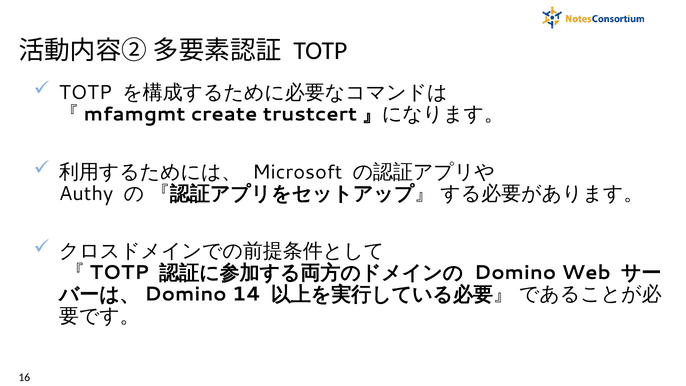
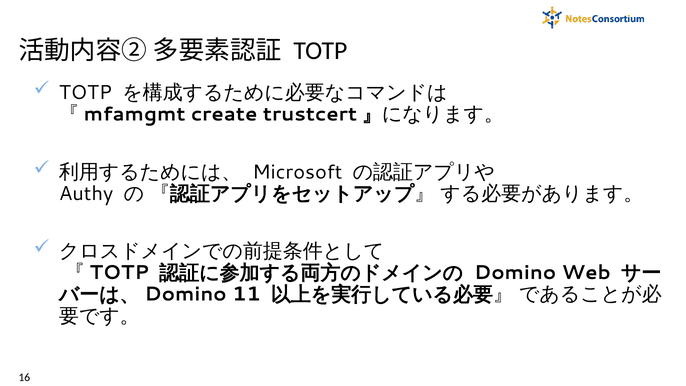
14: 14 -> 11
